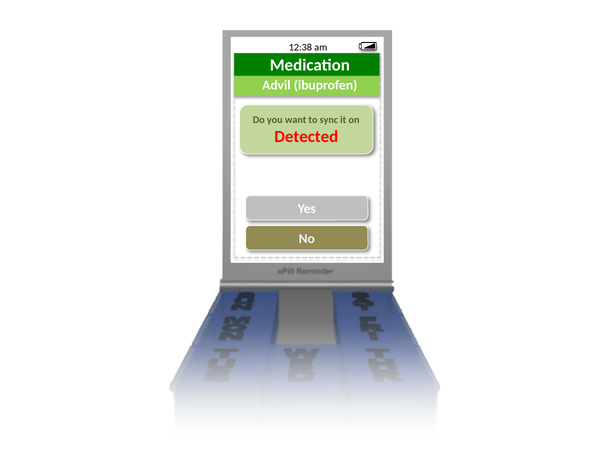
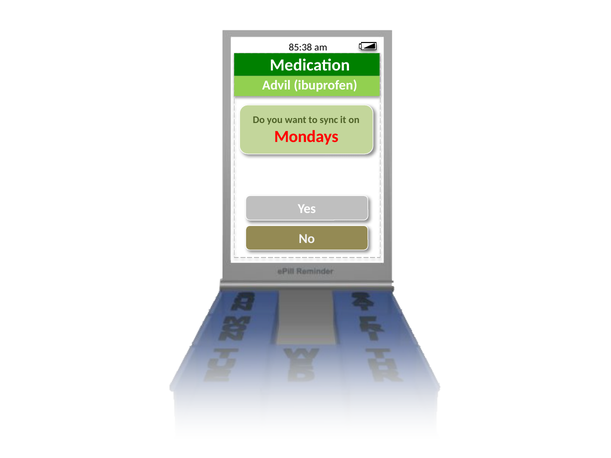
12:38: 12:38 -> 85:38
Detected: Detected -> Mondays
